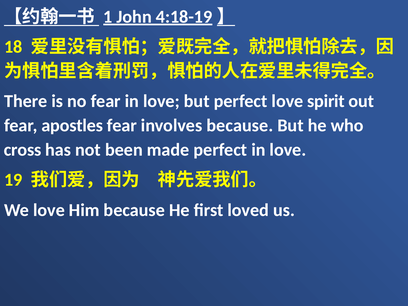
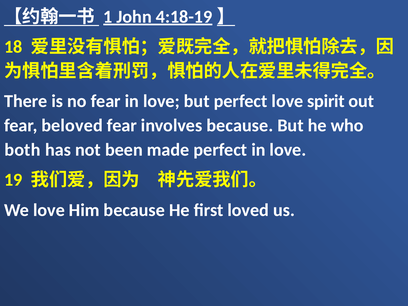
apostles: apostles -> beloved
cross: cross -> both
